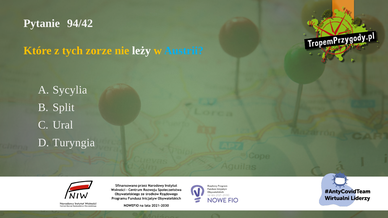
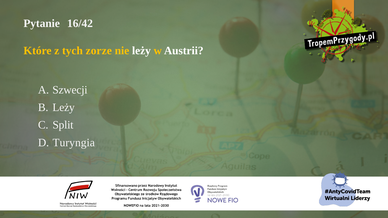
94/42: 94/42 -> 16/42
Austrii colour: light blue -> white
Sycylia: Sycylia -> Szwecji
B Split: Split -> Leży
Ural: Ural -> Split
